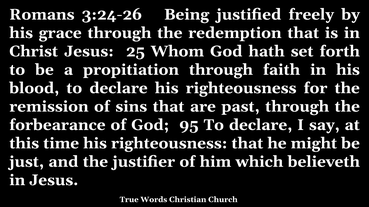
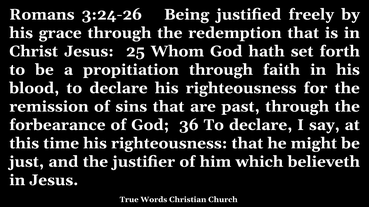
95: 95 -> 36
